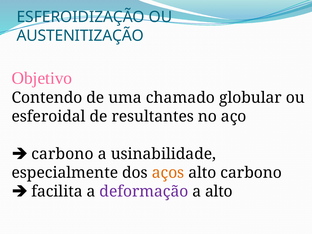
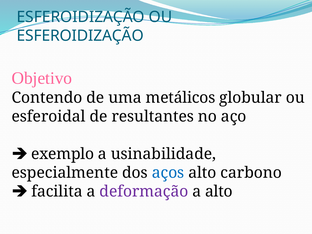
AUSTENITIZAÇÃO at (80, 36): AUSTENITIZAÇÃO -> ESFEROIDIZAÇÃO
chamado: chamado -> metálicos
carbono at (62, 154): carbono -> exemplo
aços colour: orange -> blue
